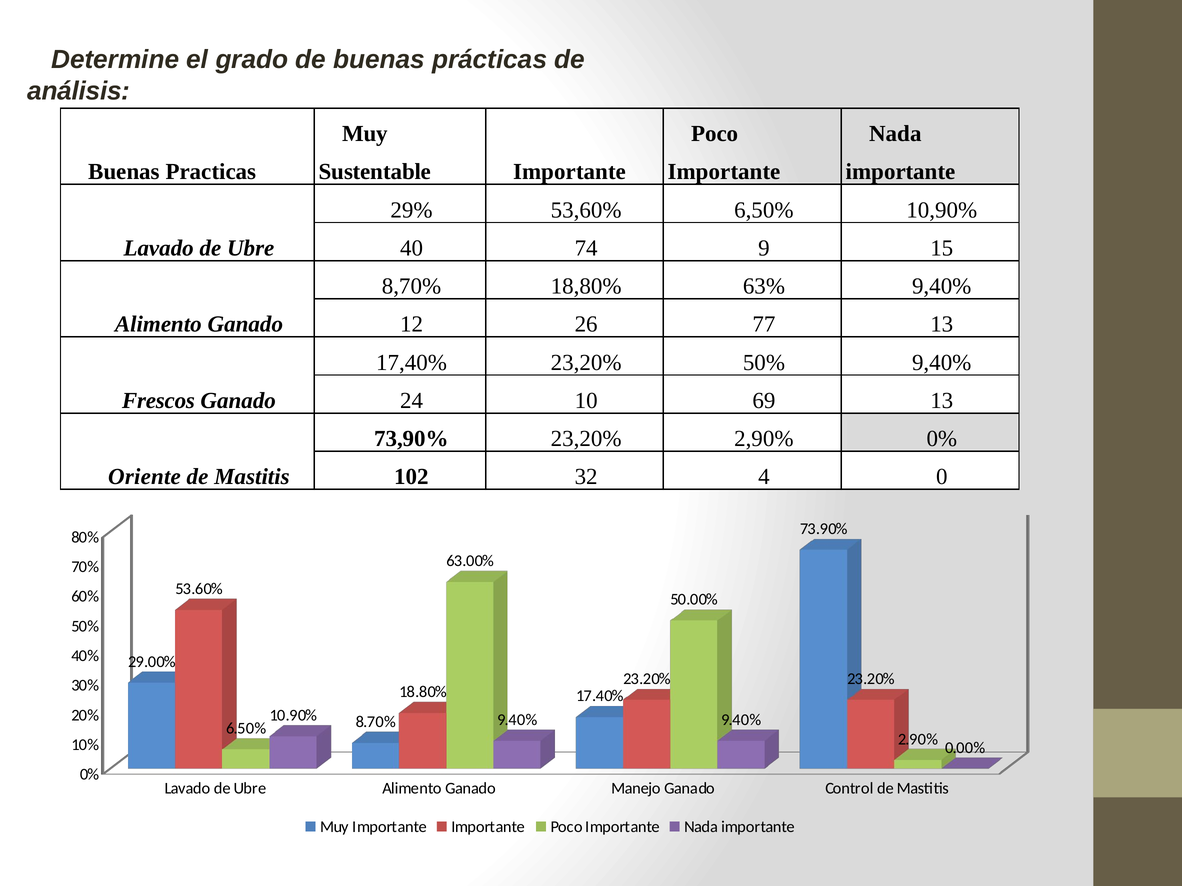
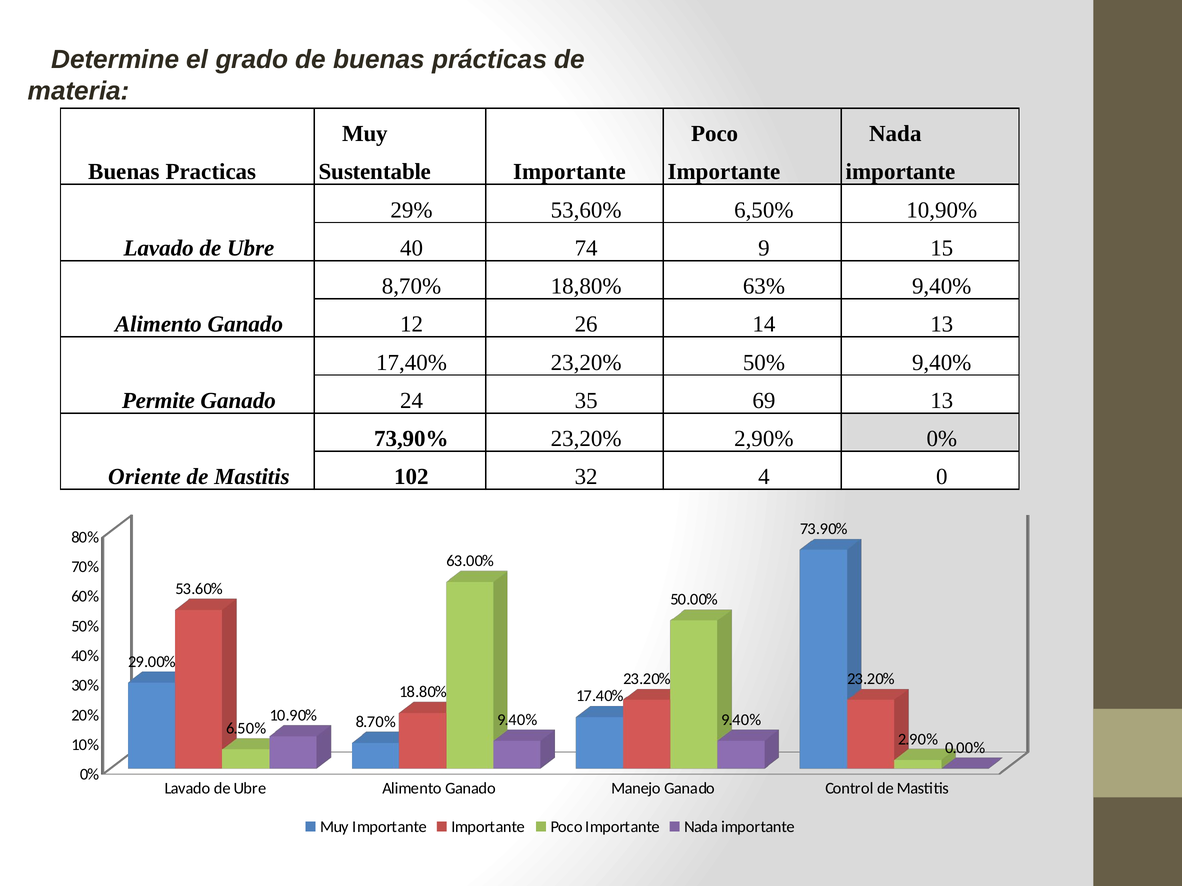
análisis: análisis -> materia
77: 77 -> 14
Frescos: Frescos -> Permite
10: 10 -> 35
